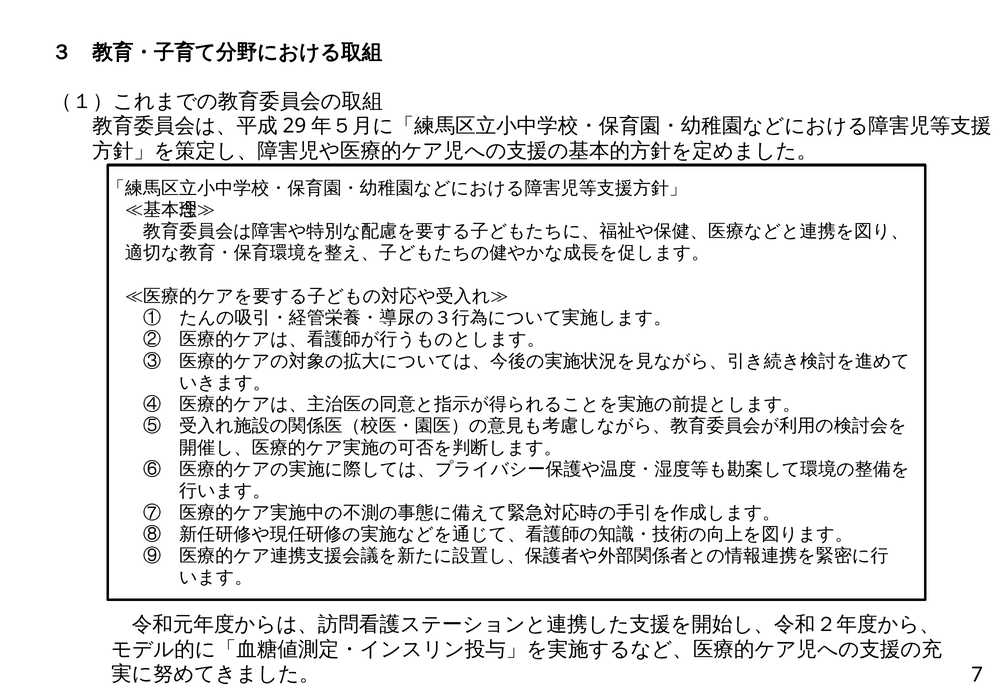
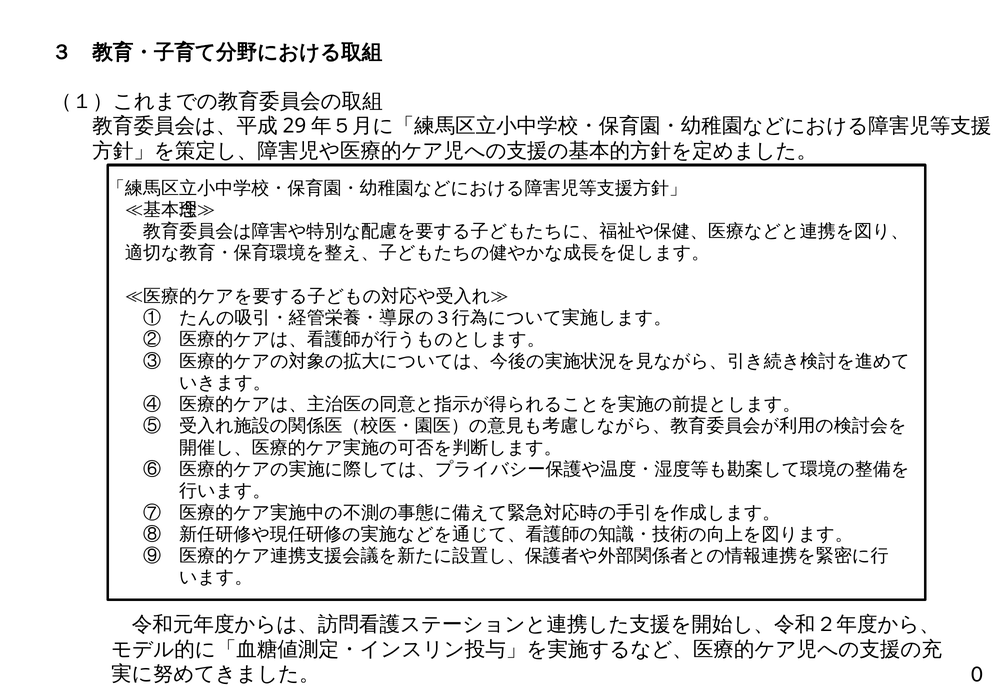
7: 7 -> 0
